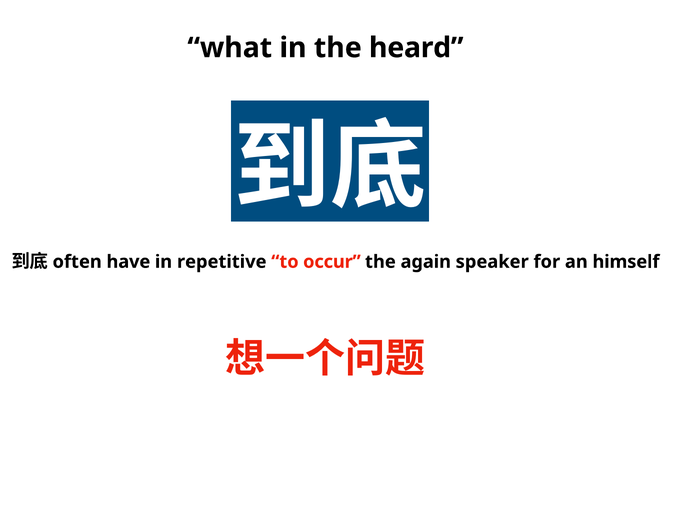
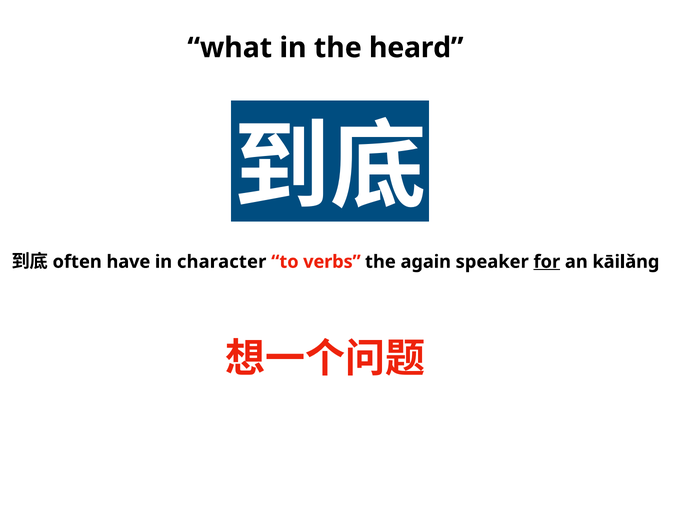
repetitive: repetitive -> character
occur: occur -> verbs
for underline: none -> present
himself: himself -> kāilǎng
